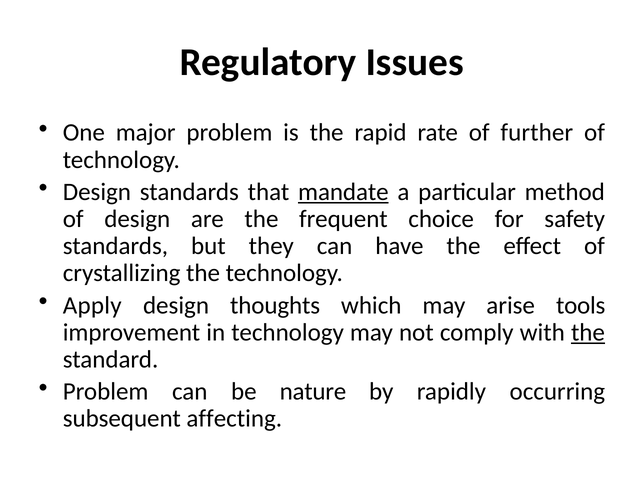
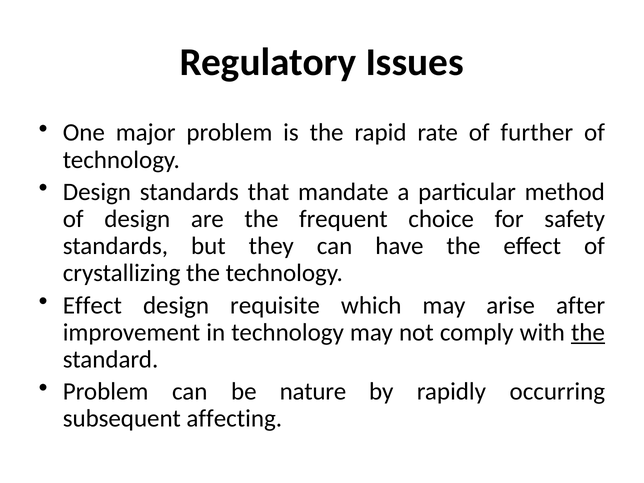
mandate underline: present -> none
Apply at (92, 305): Apply -> Effect
thoughts: thoughts -> requisite
tools: tools -> after
